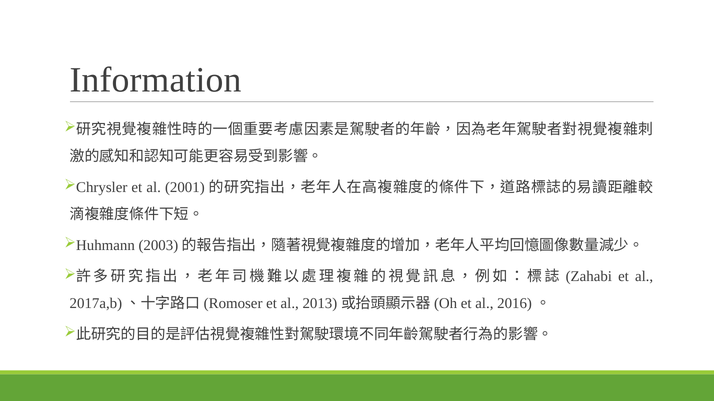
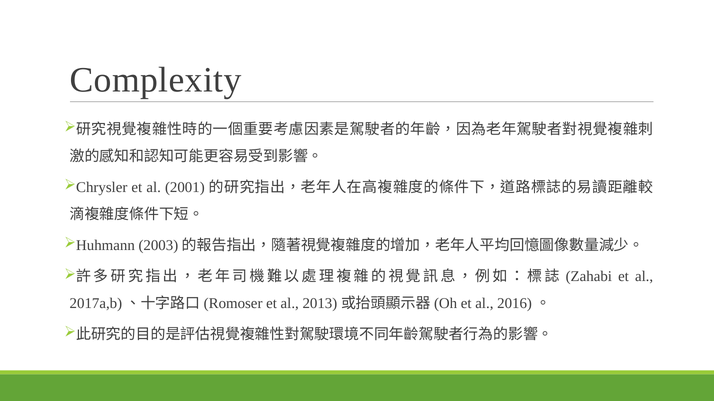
Information: Information -> Complexity
